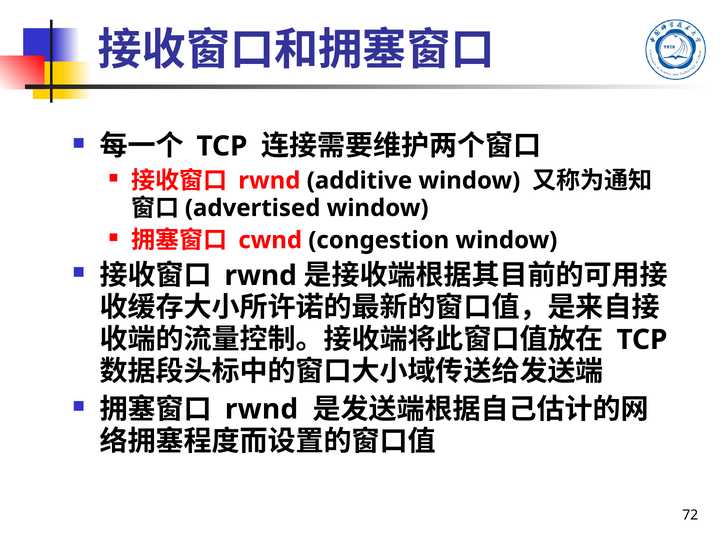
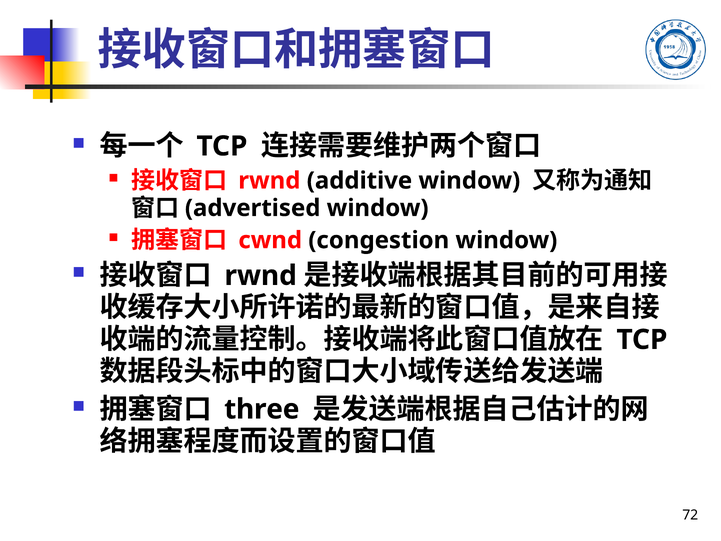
rwnd at (262, 409): rwnd -> three
